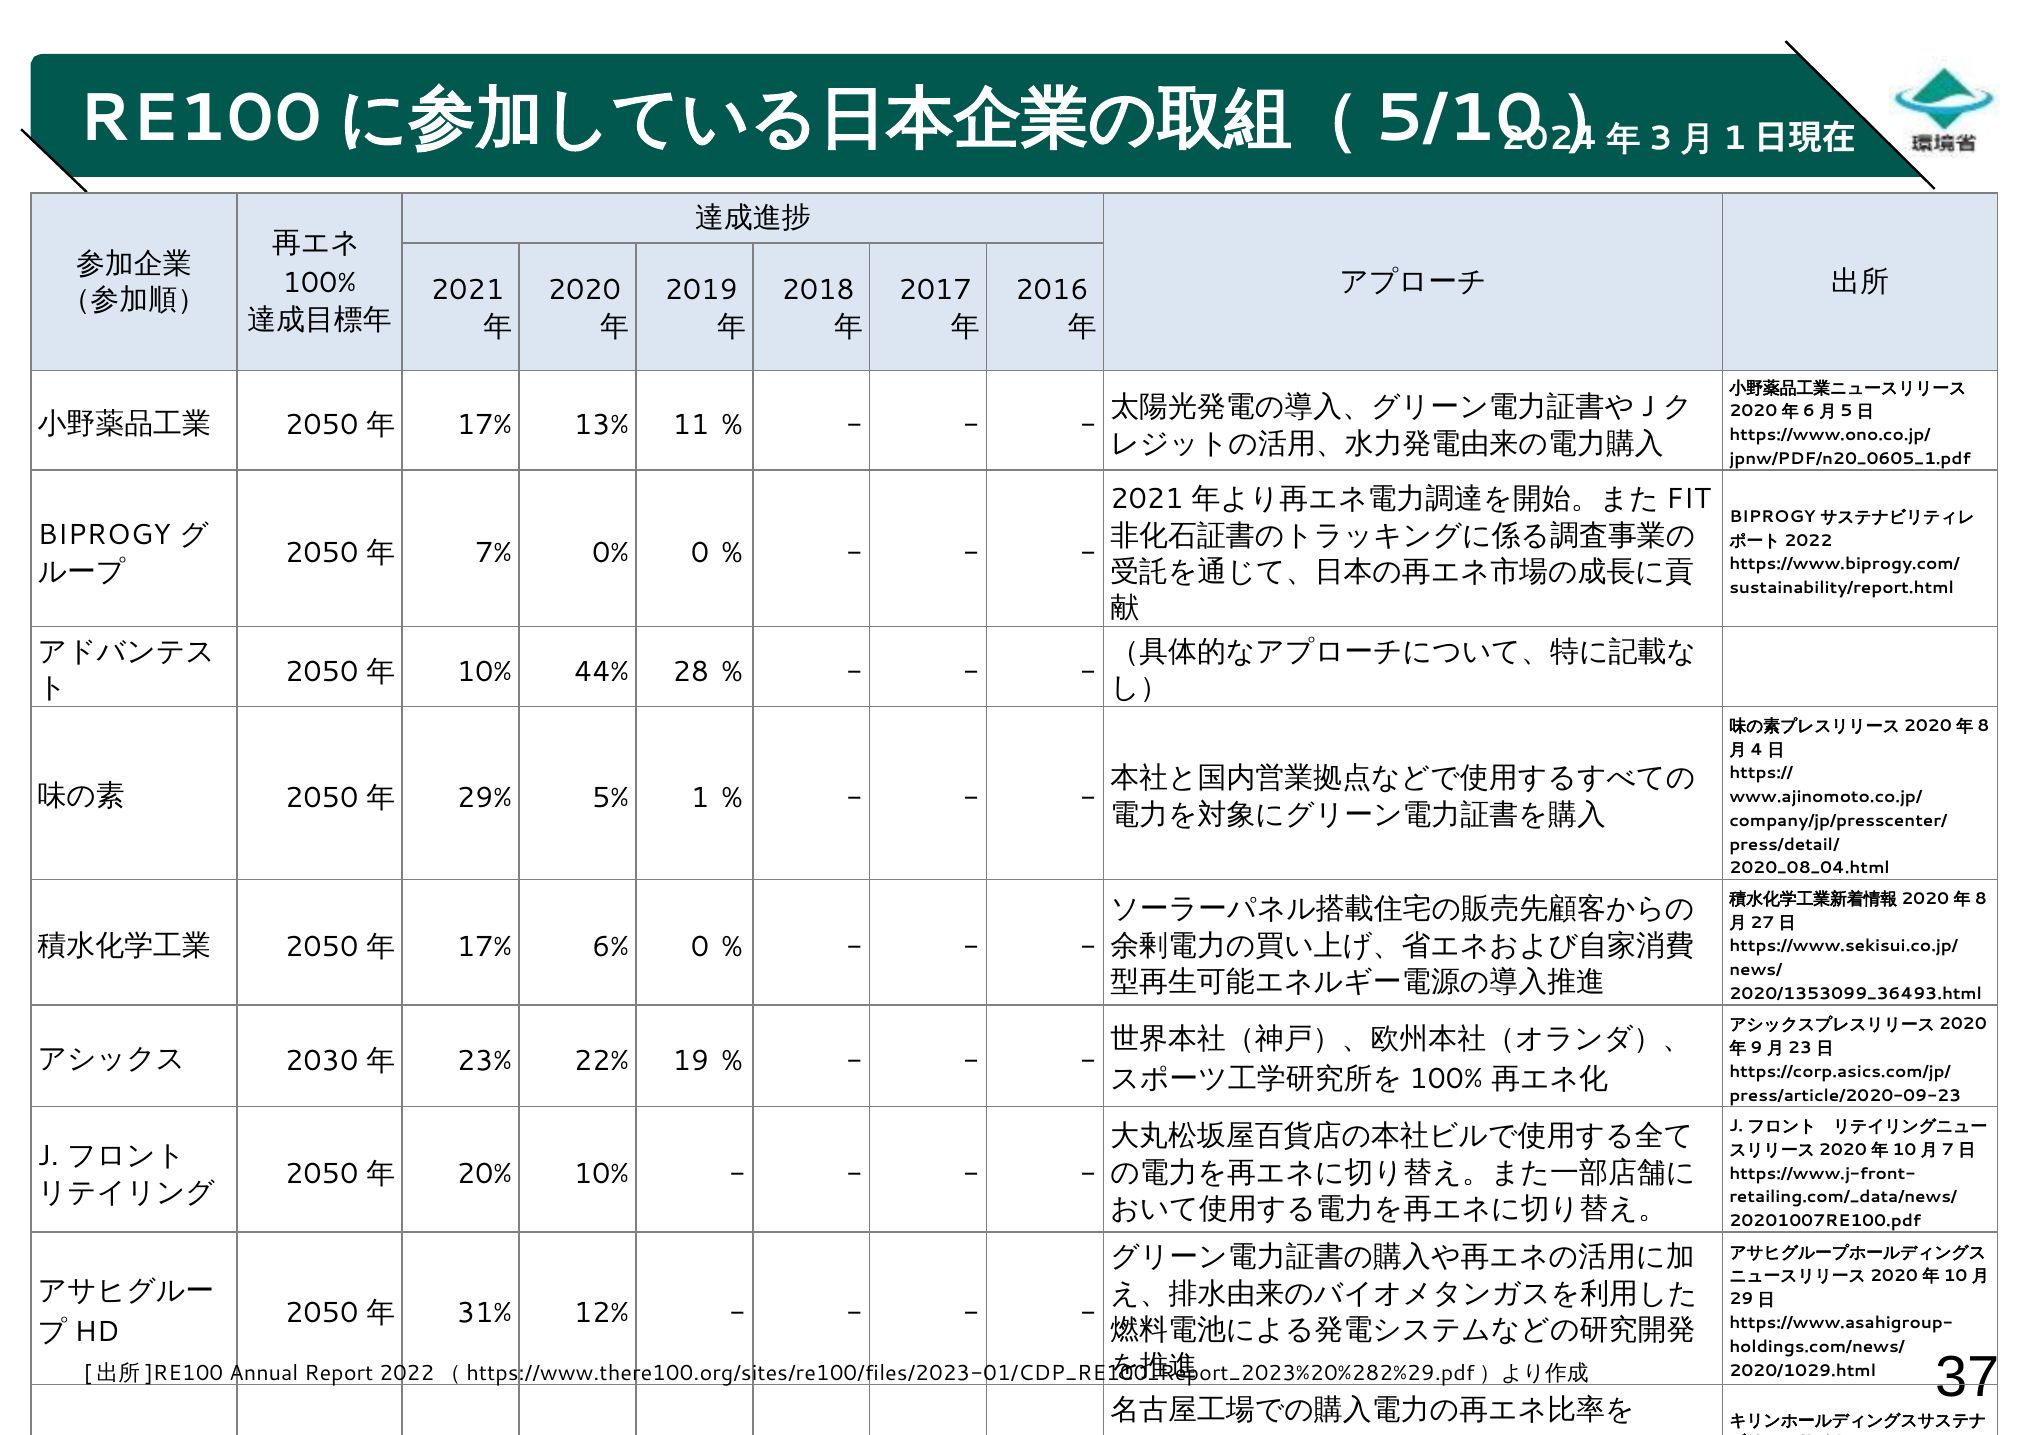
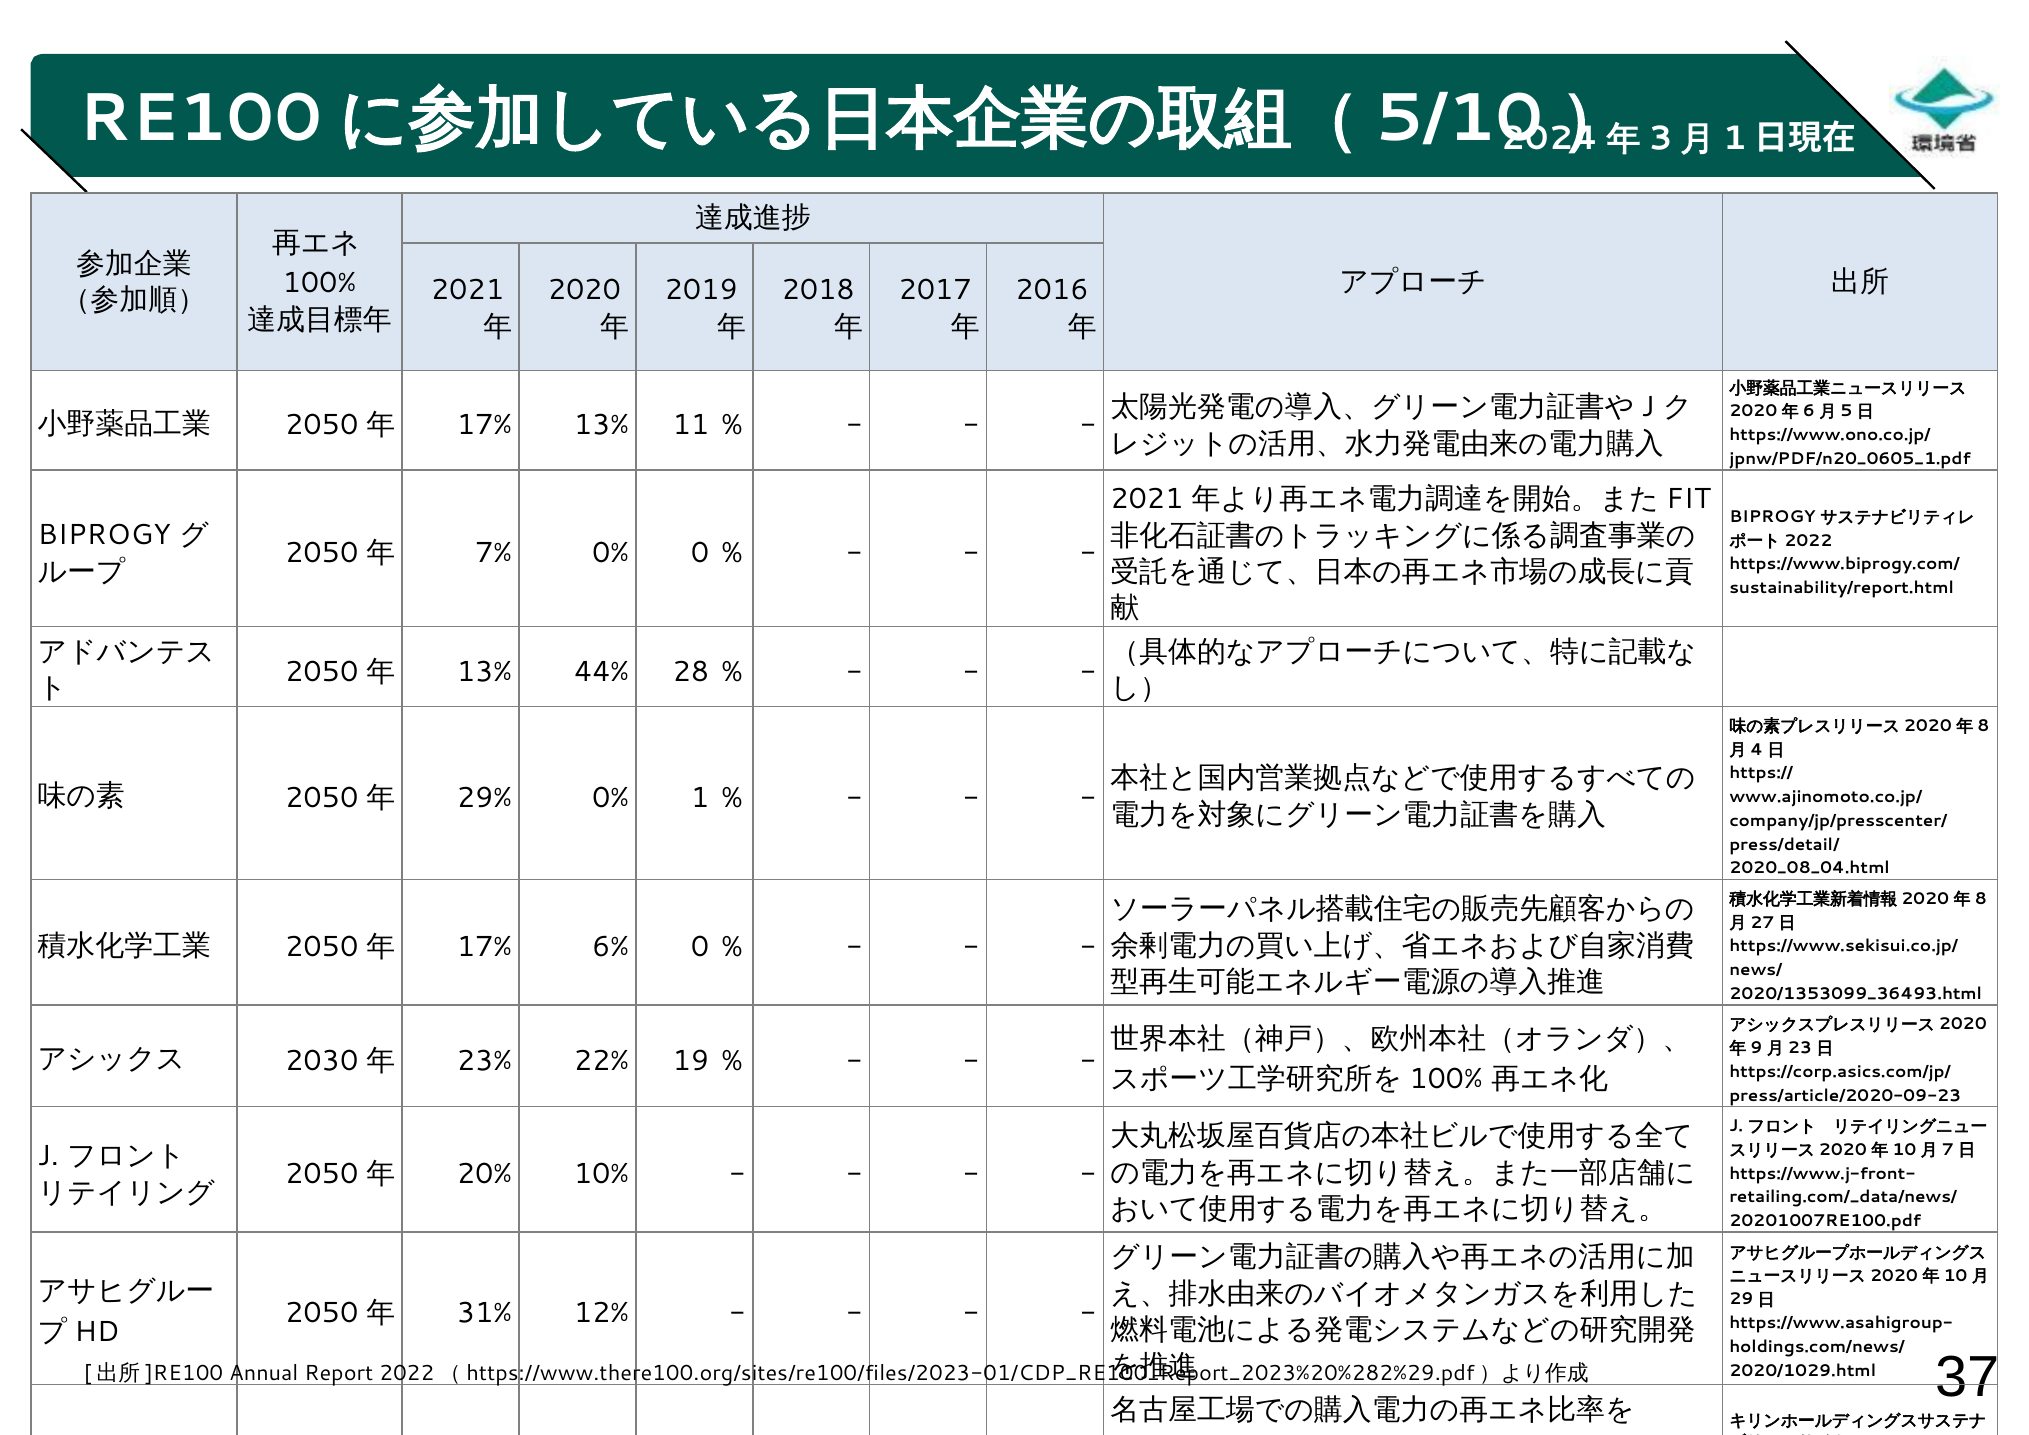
10% at (485, 671): 10% -> 13%
29% 5%: 5% -> 0%
